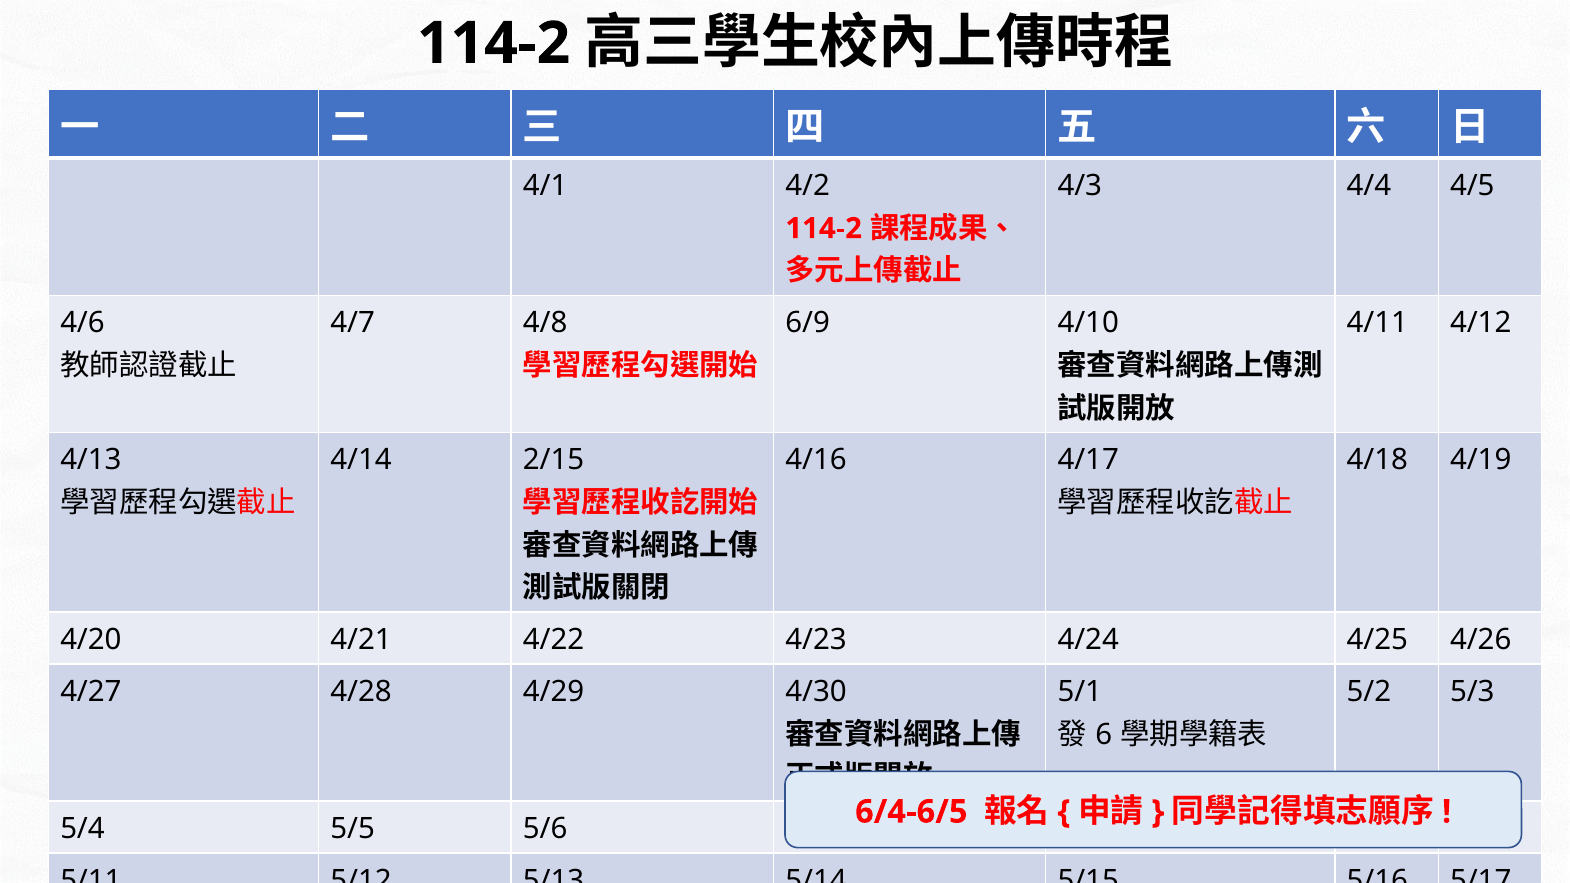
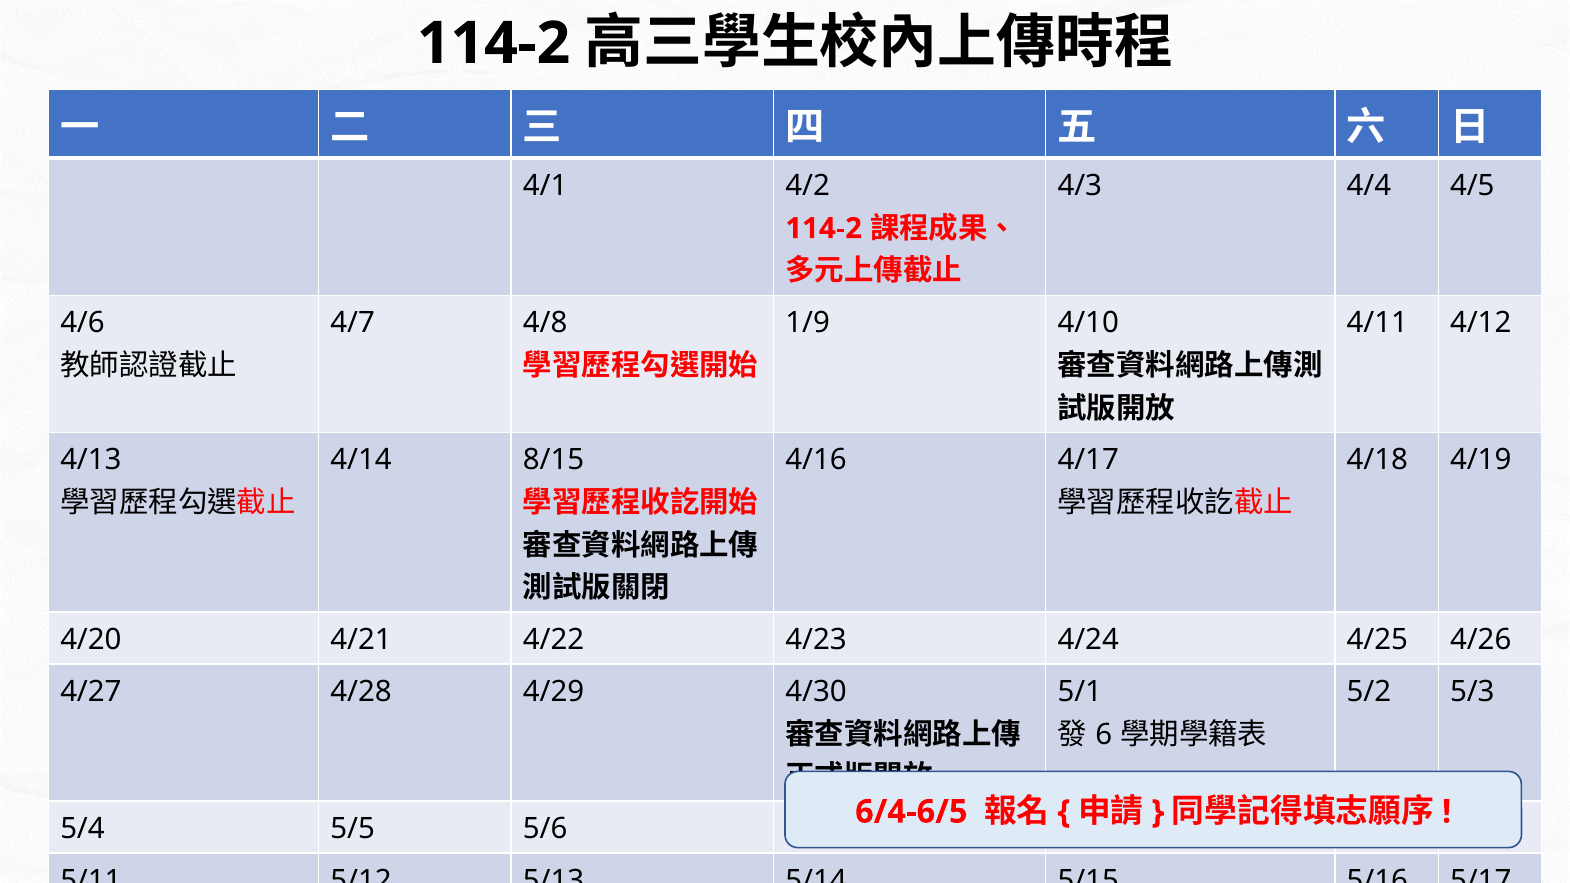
6/9: 6/9 -> 1/9
2/15: 2/15 -> 8/15
